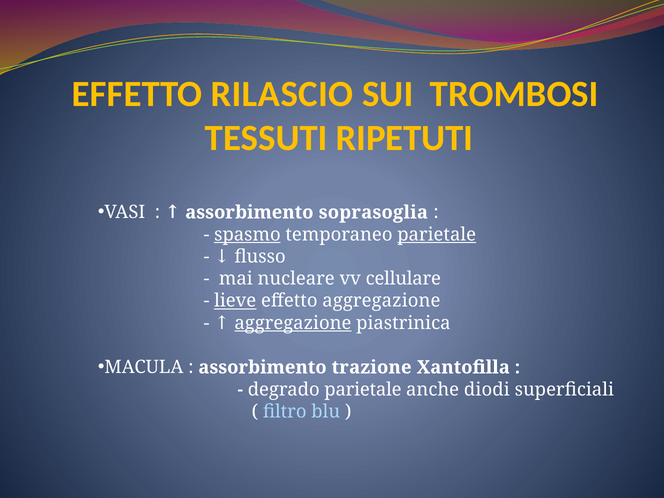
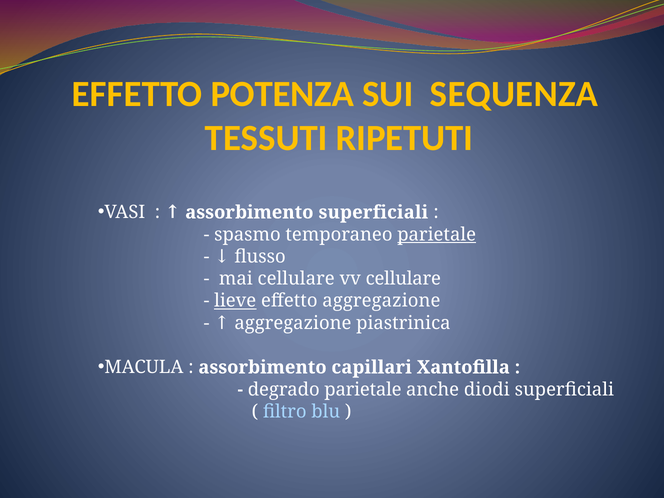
RILASCIO: RILASCIO -> POTENZA
TROMBOSI: TROMBOSI -> SEQUENZA
assorbimento soprasoglia: soprasoglia -> superficiali
spasmo underline: present -> none
mai nucleare: nucleare -> cellulare
aggregazione at (293, 323) underline: present -> none
trazione: trazione -> capillari
